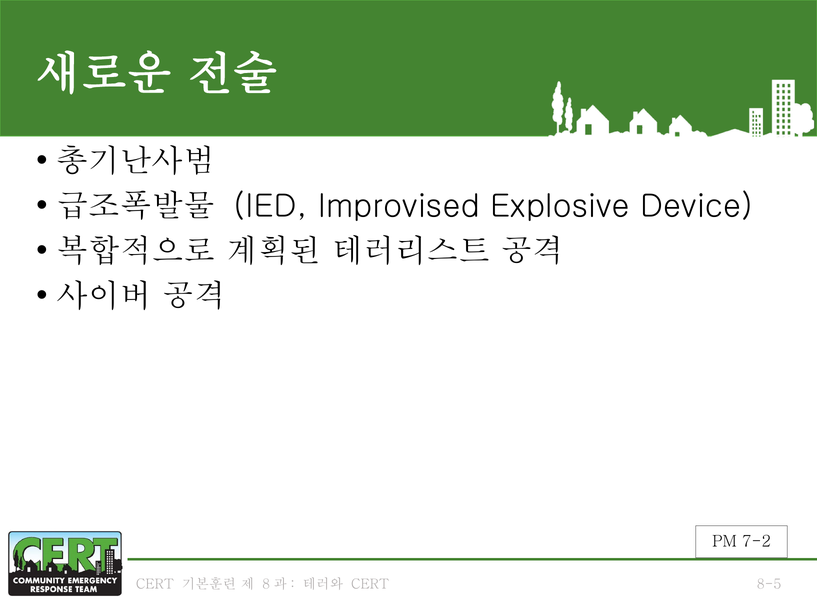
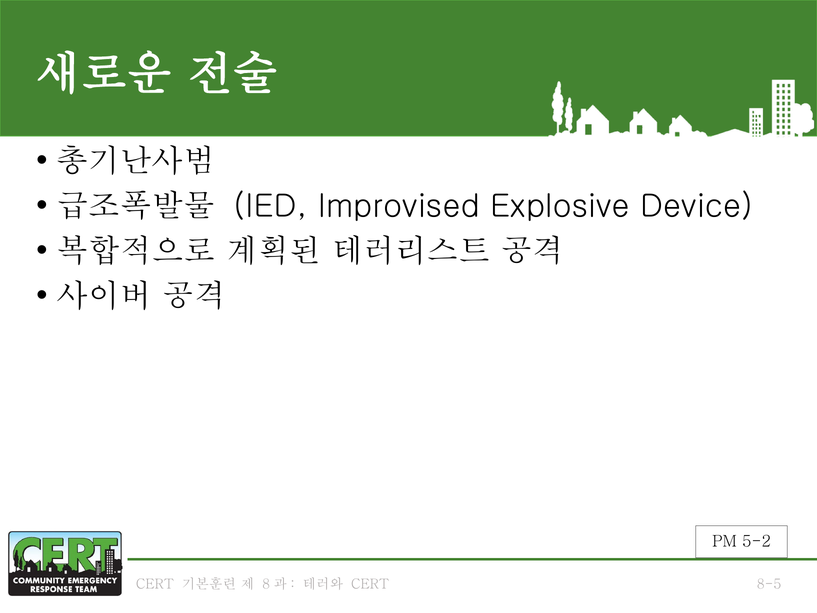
7-2: 7-2 -> 5-2
